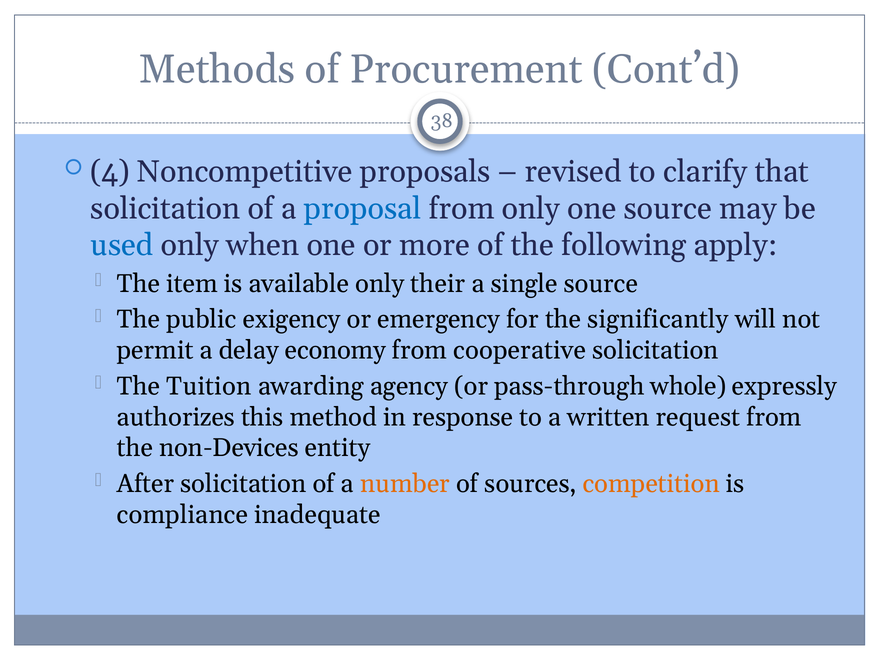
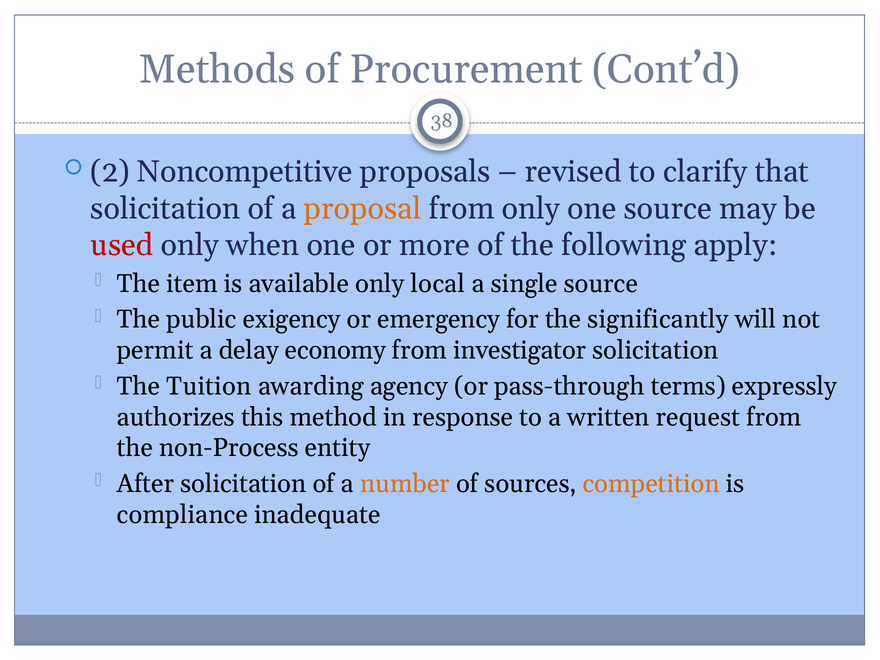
4: 4 -> 2
proposal colour: blue -> orange
used colour: blue -> red
their: their -> local
cooperative: cooperative -> investigator
whole: whole -> terms
non-Devices: non-Devices -> non-Process
